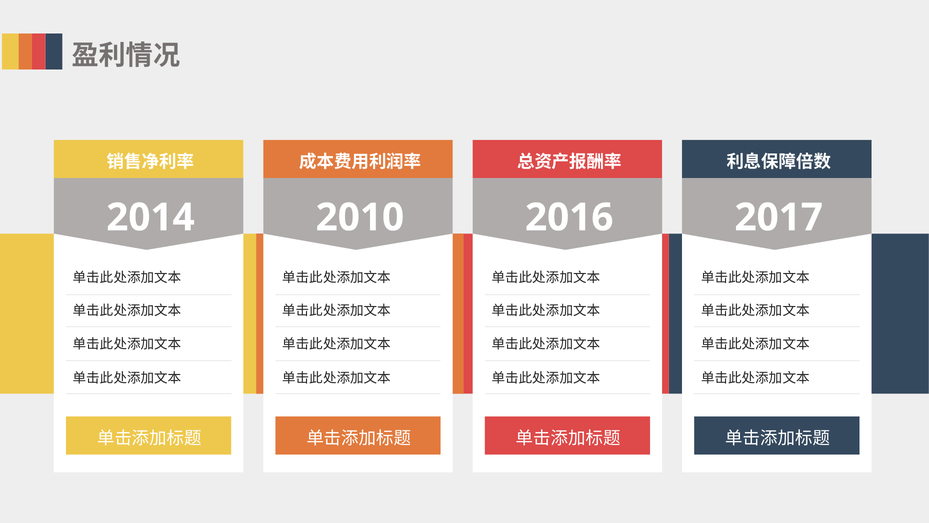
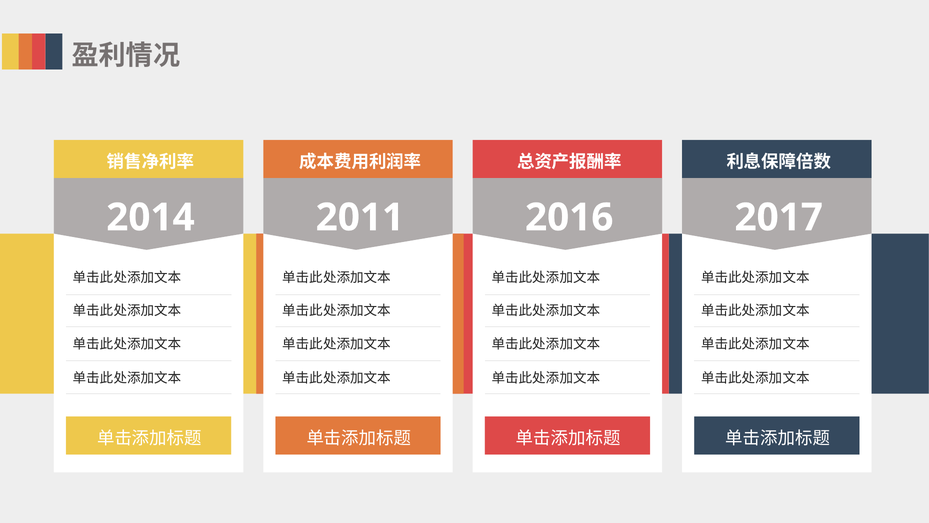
2010: 2010 -> 2011
